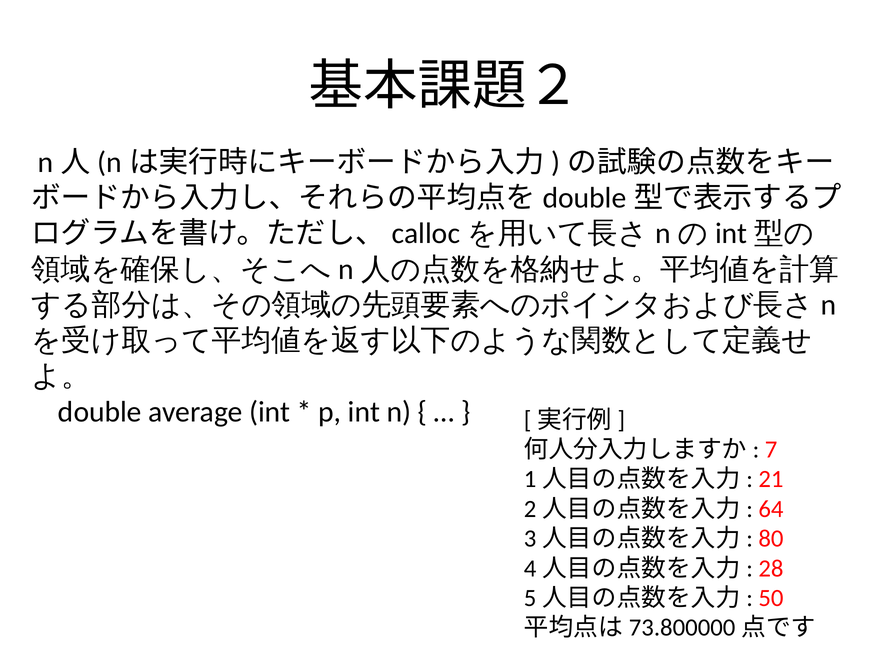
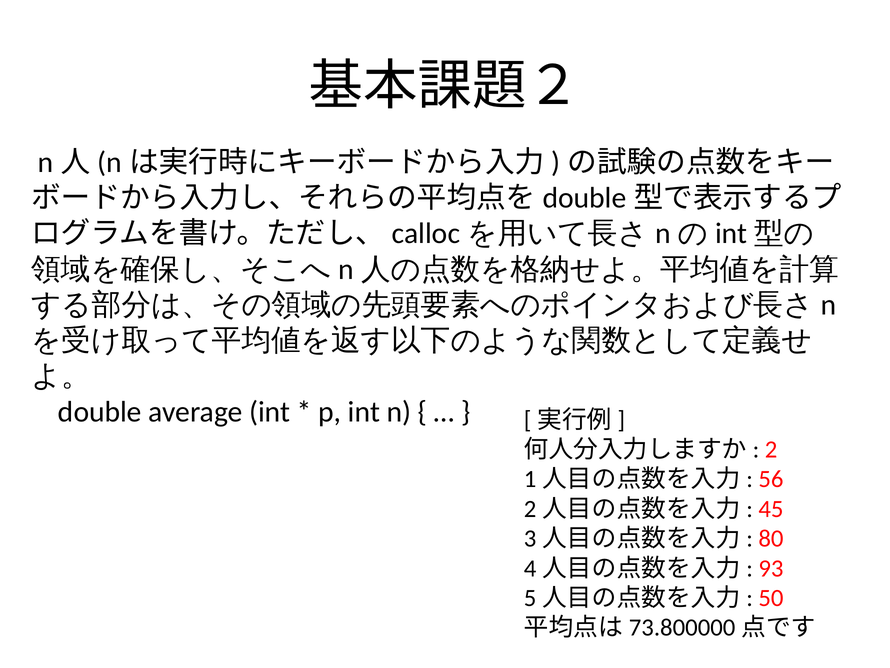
7: 7 -> 2
21: 21 -> 56
64: 64 -> 45
28: 28 -> 93
